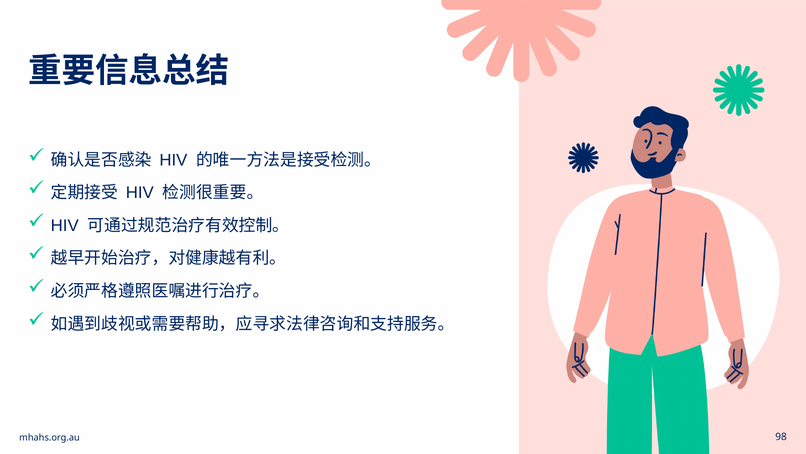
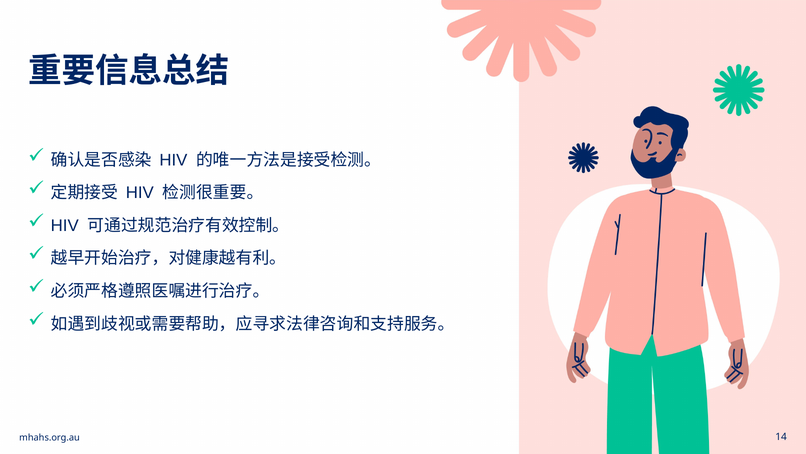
98: 98 -> 14
